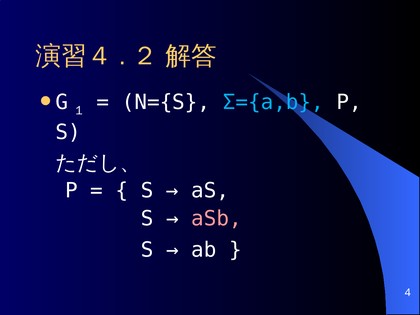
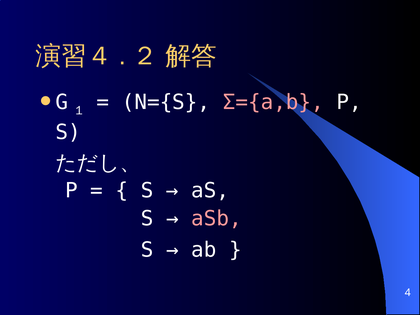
Σ={a,b colour: light blue -> pink
